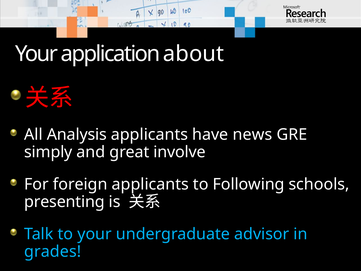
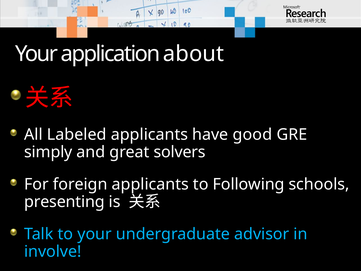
Analysis: Analysis -> Labeled
news: news -> good
involve: involve -> solvers
grades: grades -> involve
